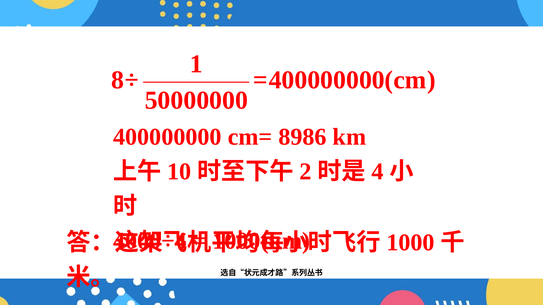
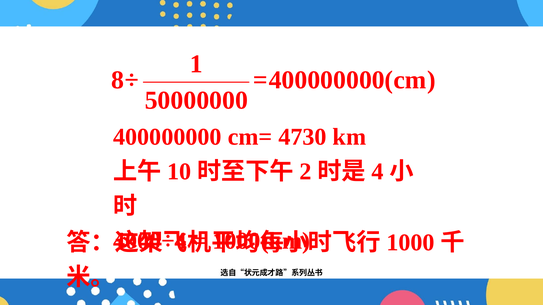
8986: 8986 -> 4730
